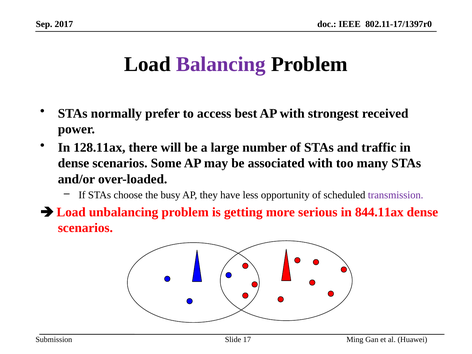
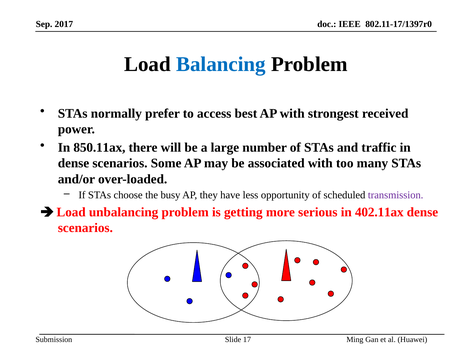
Balancing colour: purple -> blue
128.11ax: 128.11ax -> 850.11ax
844.11ax: 844.11ax -> 402.11ax
